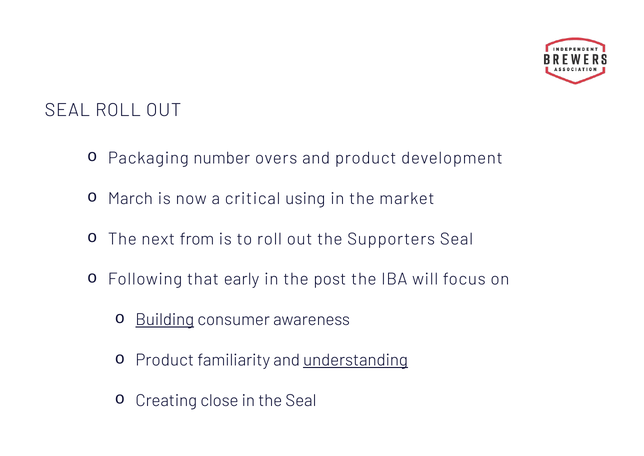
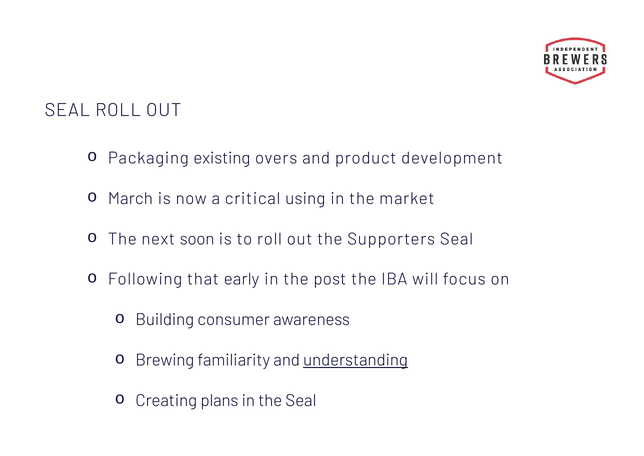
number: number -> existing
from: from -> soon
Building underline: present -> none
Product at (165, 360): Product -> Brewing
close: close -> plans
